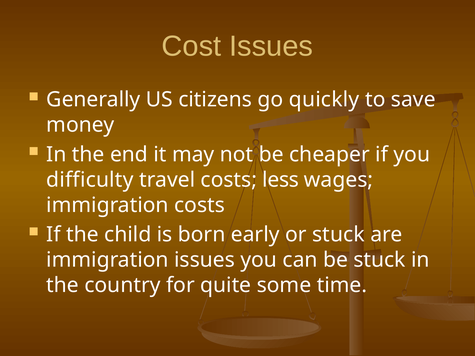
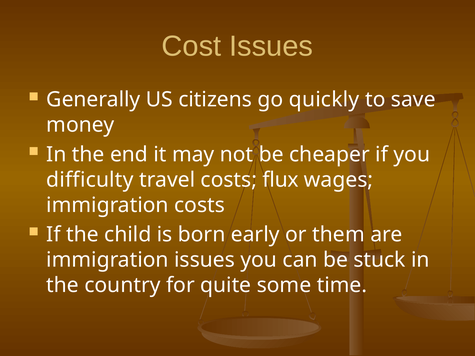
less: less -> flux
or stuck: stuck -> them
